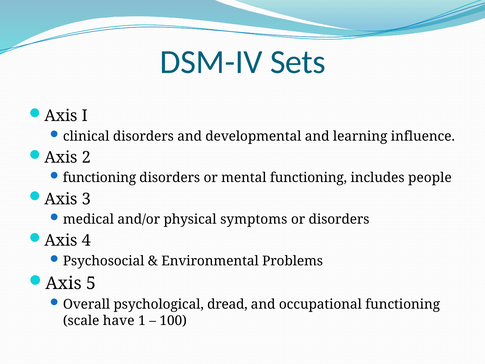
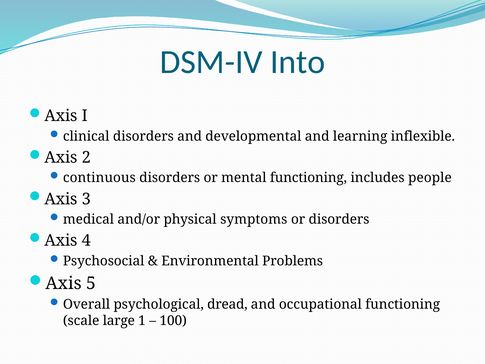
Sets: Sets -> Into
influence: influence -> inflexible
functioning at (99, 178): functioning -> continuous
have: have -> large
